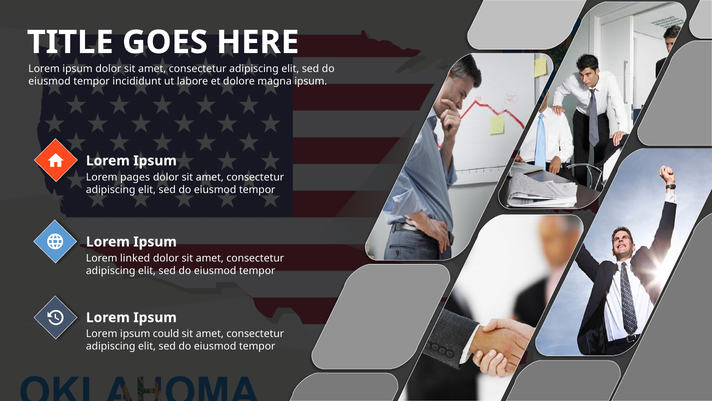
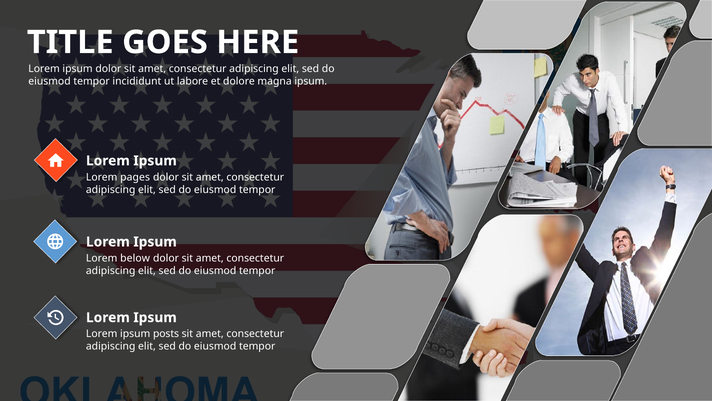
linked: linked -> below
could: could -> posts
